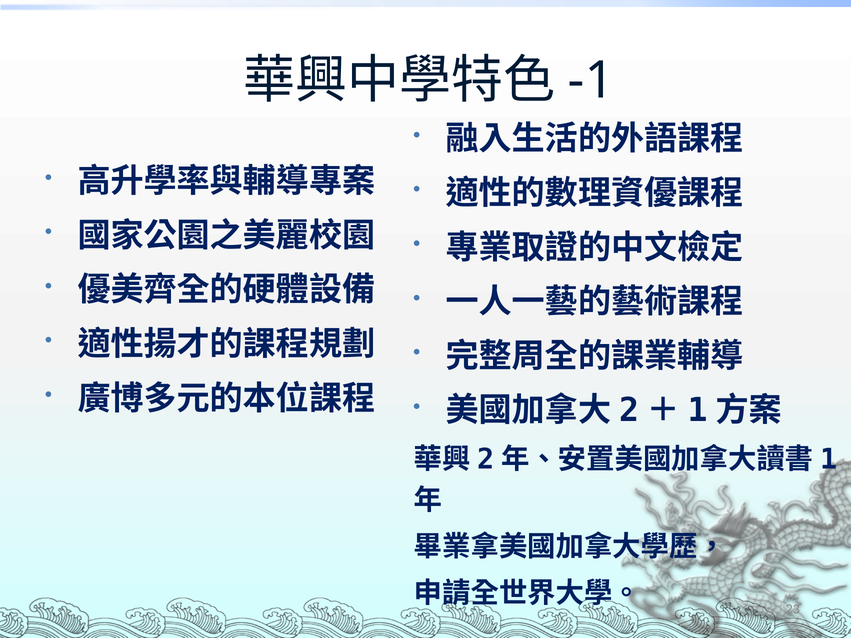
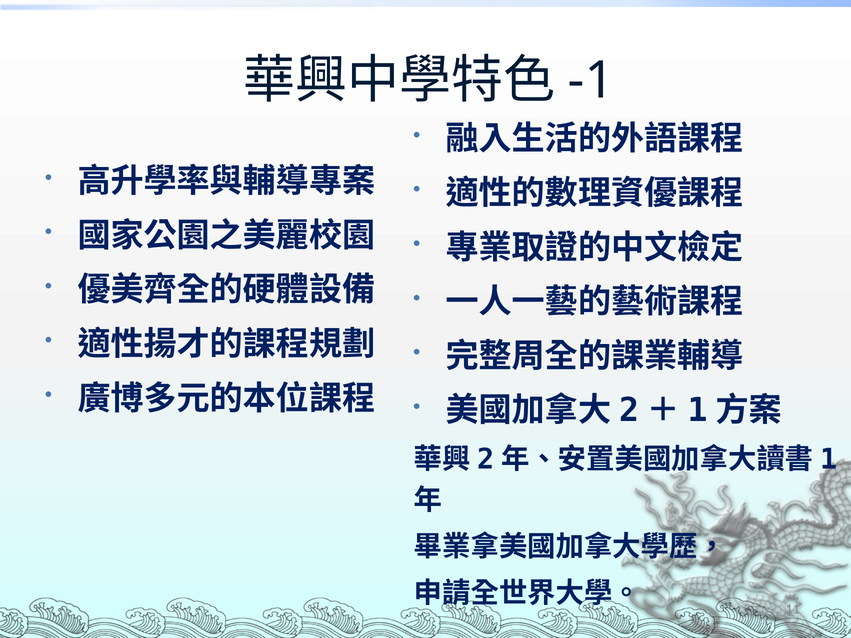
23: 23 -> 11
